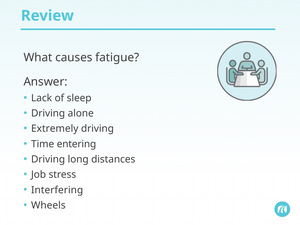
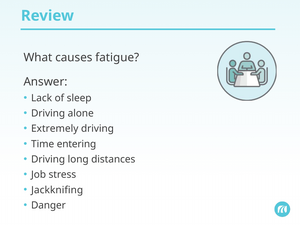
Interfering: Interfering -> Jackknifing
Wheels: Wheels -> Danger
